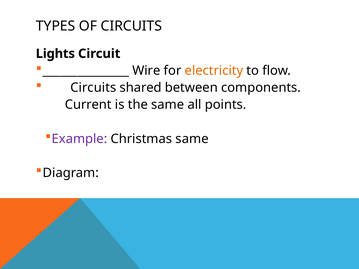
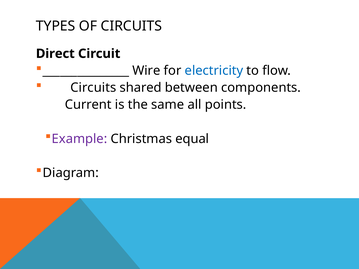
Lights: Lights -> Direct
electricity colour: orange -> blue
Christmas same: same -> equal
